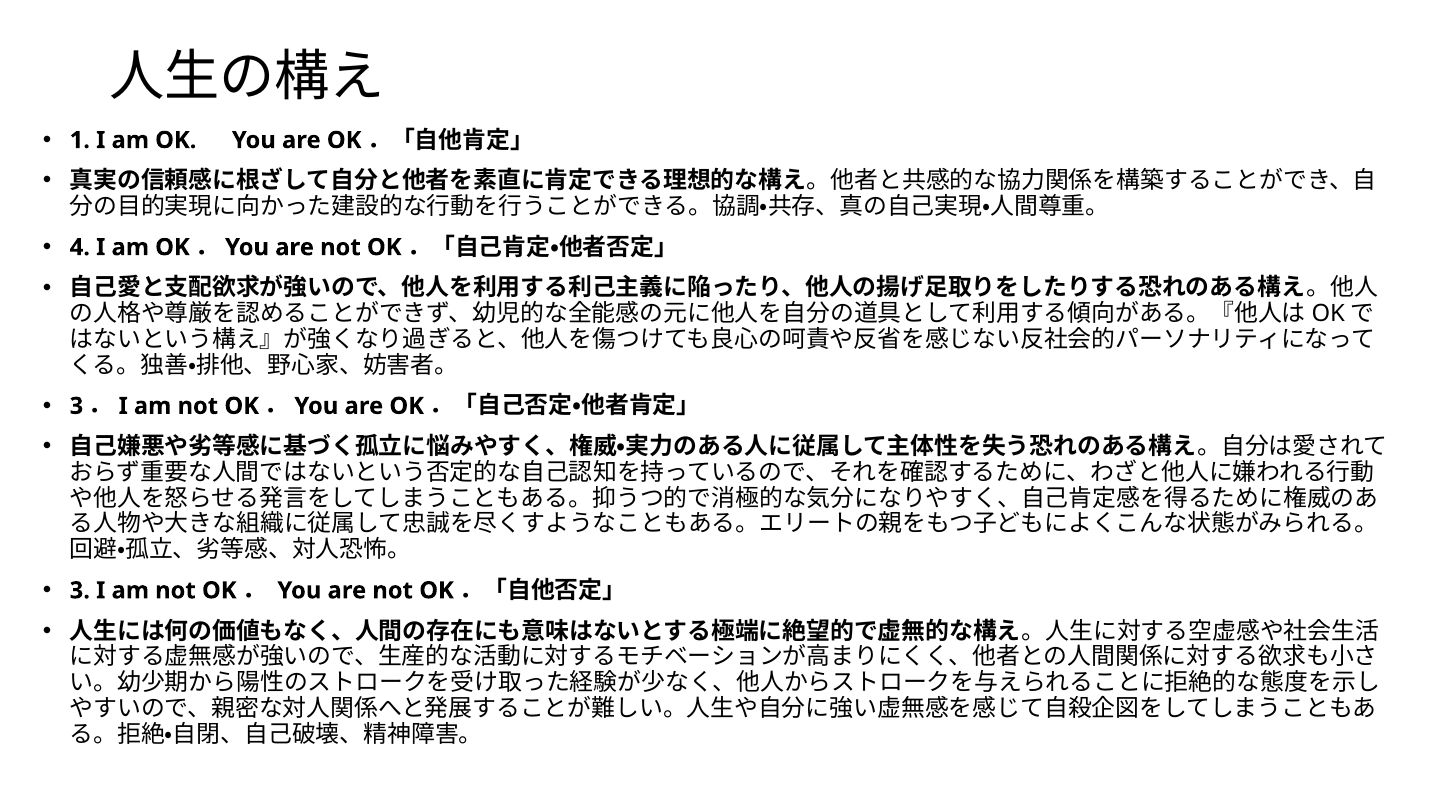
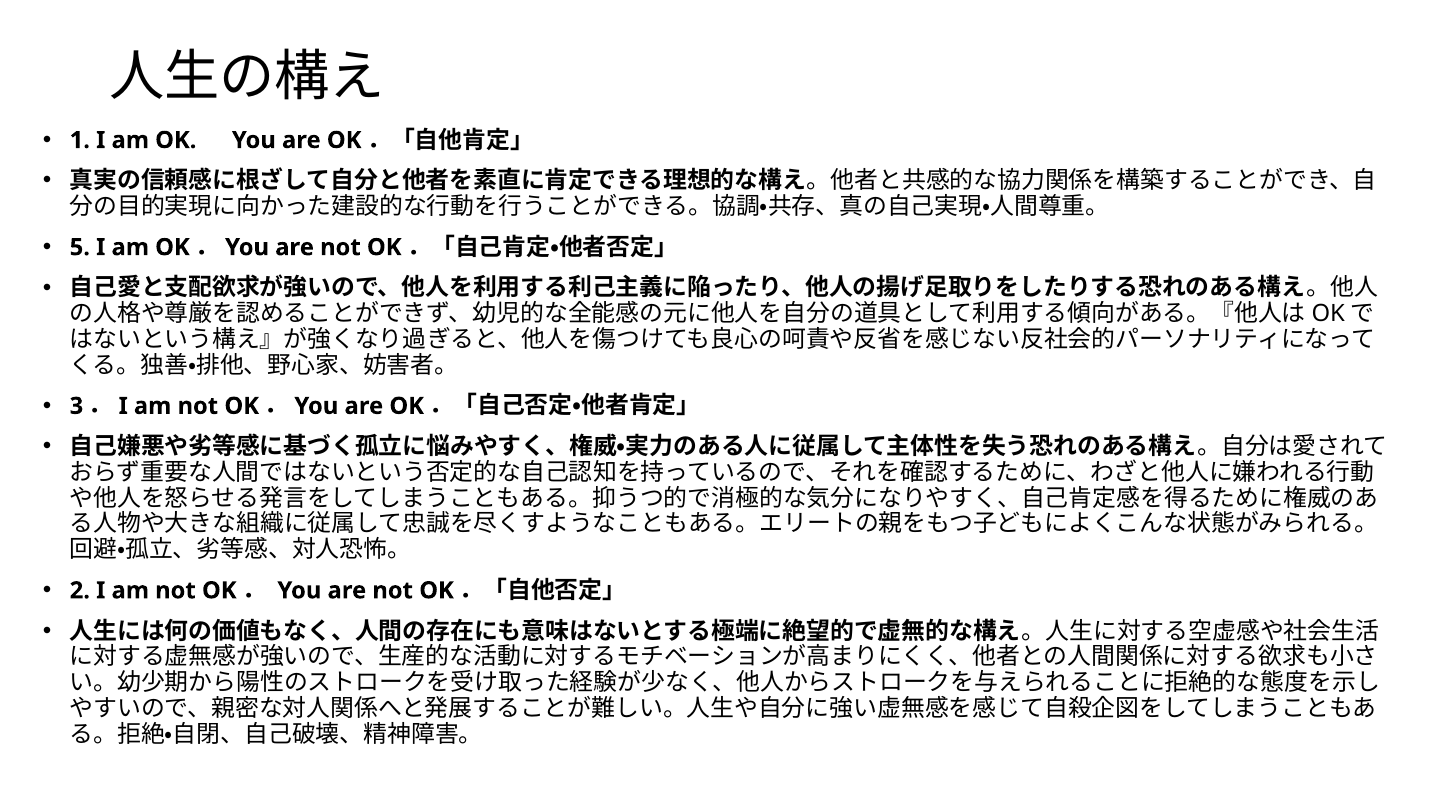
4: 4 -> 5
3 at (80, 591): 3 -> 2
